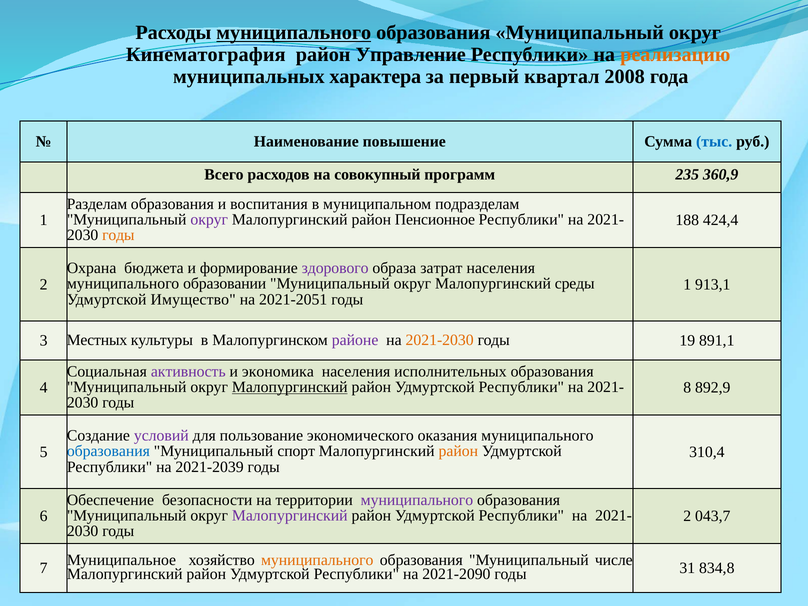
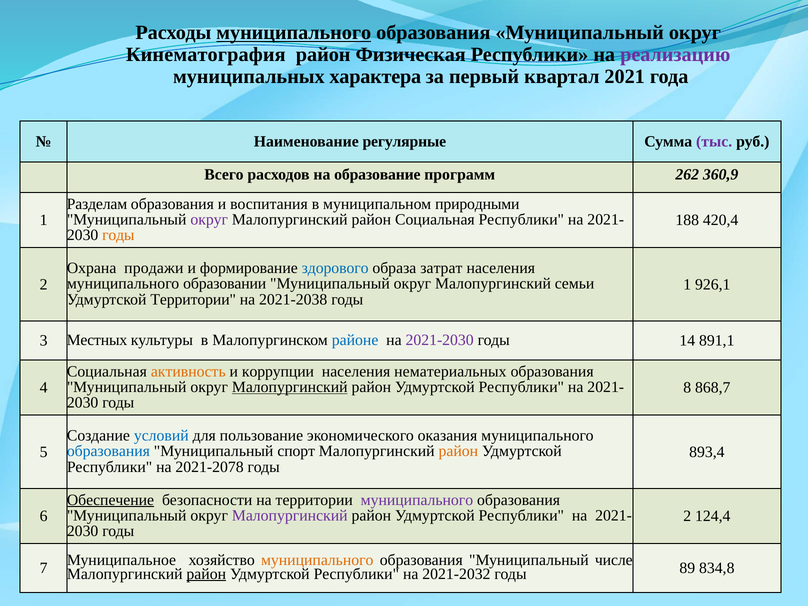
Управление: Управление -> Физическая
реализацию colour: orange -> purple
2008: 2008 -> 2021
повышение: повышение -> регулярные
тыс colour: blue -> purple
совокупный: совокупный -> образование
235: 235 -> 262
подразделам: подразделам -> природными
район Пенсионное: Пенсионное -> Социальная
424,4: 424,4 -> 420,4
бюджета: бюджета -> продажи
здорового colour: purple -> blue
среды: среды -> семьи
913,1: 913,1 -> 926,1
Удмуртской Имущество: Имущество -> Территории
2021-2051: 2021-2051 -> 2021-2038
районе colour: purple -> blue
2021-2030 colour: orange -> purple
19: 19 -> 14
активность colour: purple -> orange
экономика: экономика -> коррупции
исполнительных: исполнительных -> нематериальных
892,9: 892,9 -> 868,7
условий colour: purple -> blue
310,4: 310,4 -> 893,4
2021-2039: 2021-2039 -> 2021-2078
Обеспечение underline: none -> present
043,7: 043,7 -> 124,4
район at (206, 574) underline: none -> present
2021-2090: 2021-2090 -> 2021-2032
31: 31 -> 89
